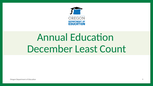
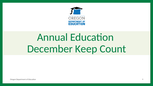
Least: Least -> Keep
